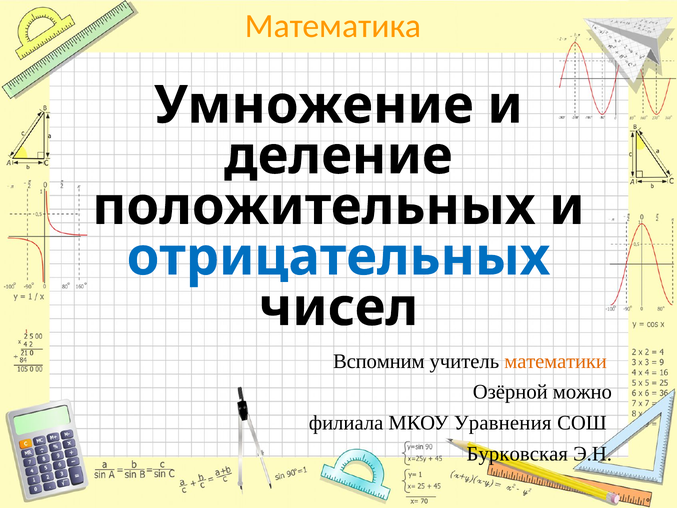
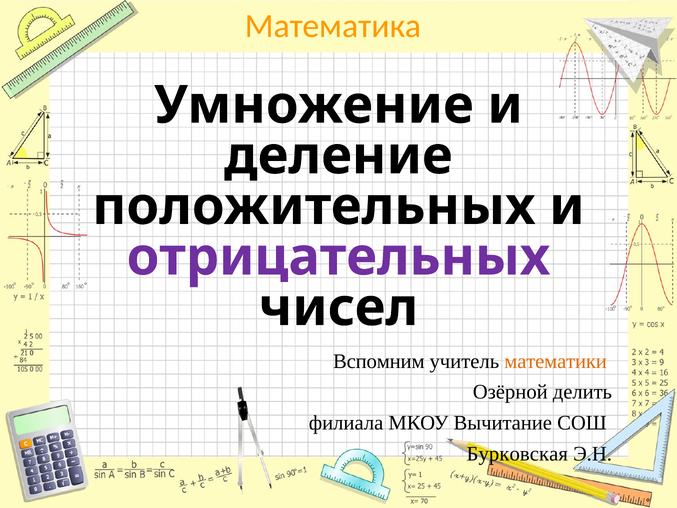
отрицательных colour: blue -> purple
можно: можно -> делить
Уравнения: Уравнения -> Вычитание
